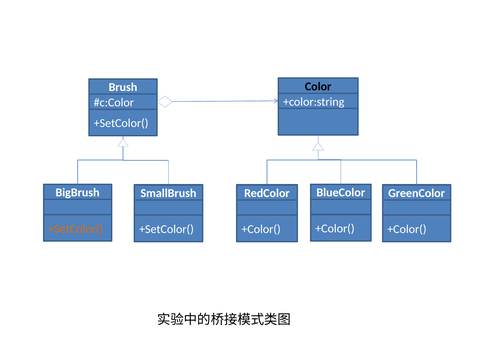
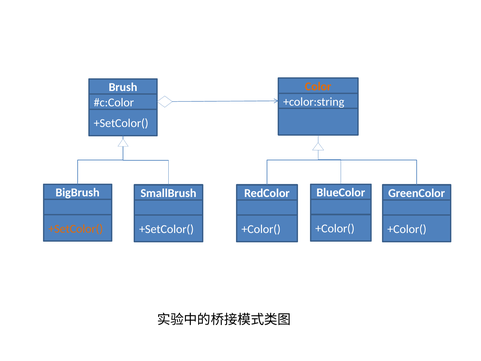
Color colour: black -> orange
